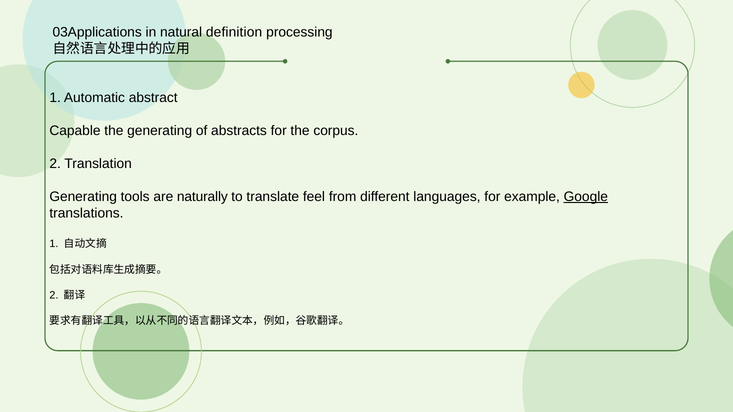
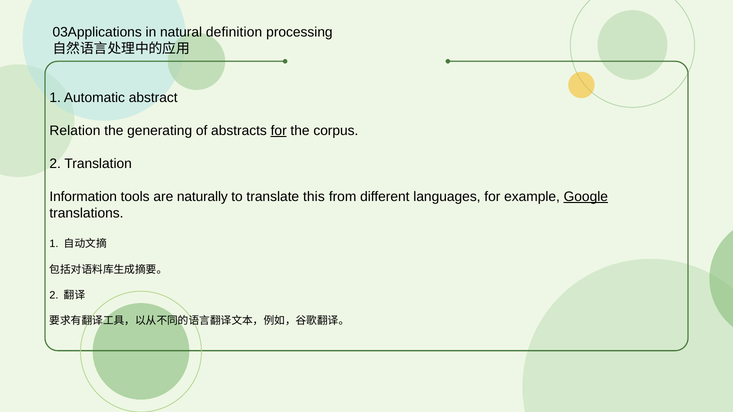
Capable: Capable -> Relation
for at (279, 131) underline: none -> present
Generating at (83, 197): Generating -> Information
feel: feel -> this
